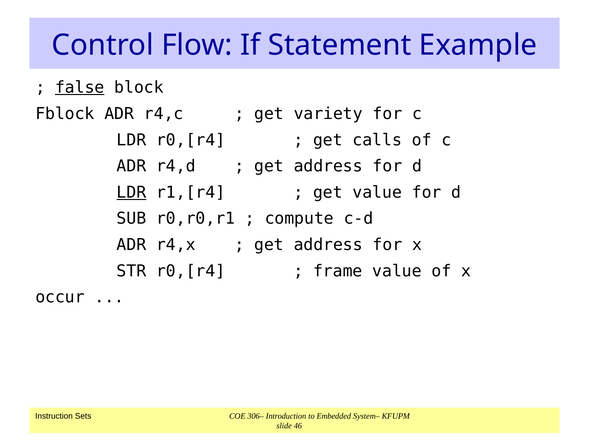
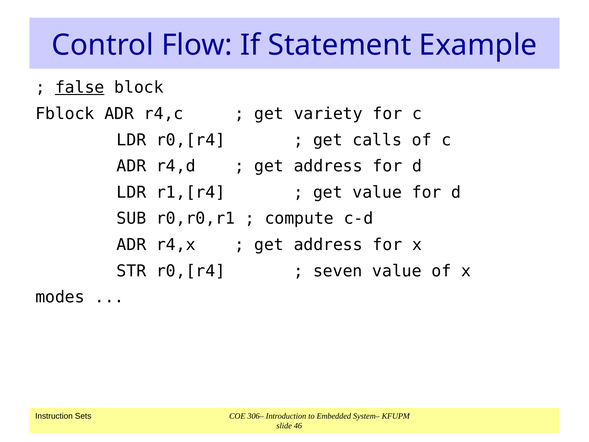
LDR at (131, 192) underline: present -> none
frame: frame -> seven
occur: occur -> modes
